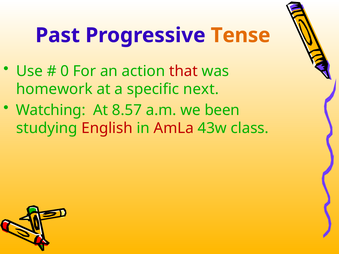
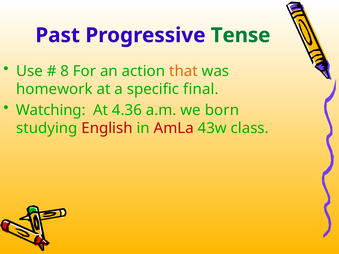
Tense colour: orange -> green
0: 0 -> 8
that colour: red -> orange
next: next -> final
8.57: 8.57 -> 4.36
been: been -> born
